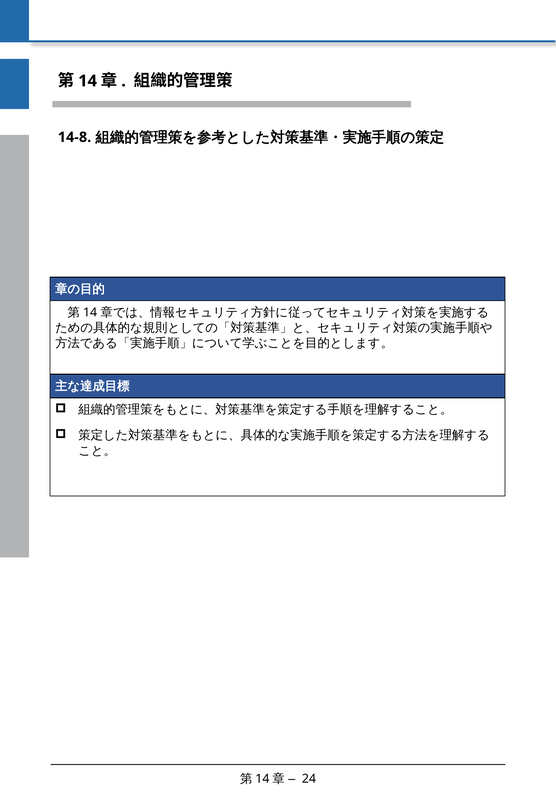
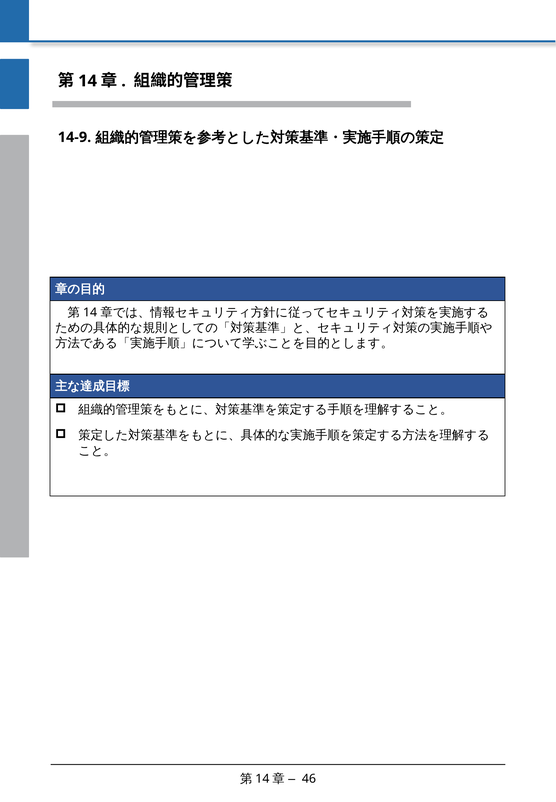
14-8: 14-8 -> 14-9
24: 24 -> 46
